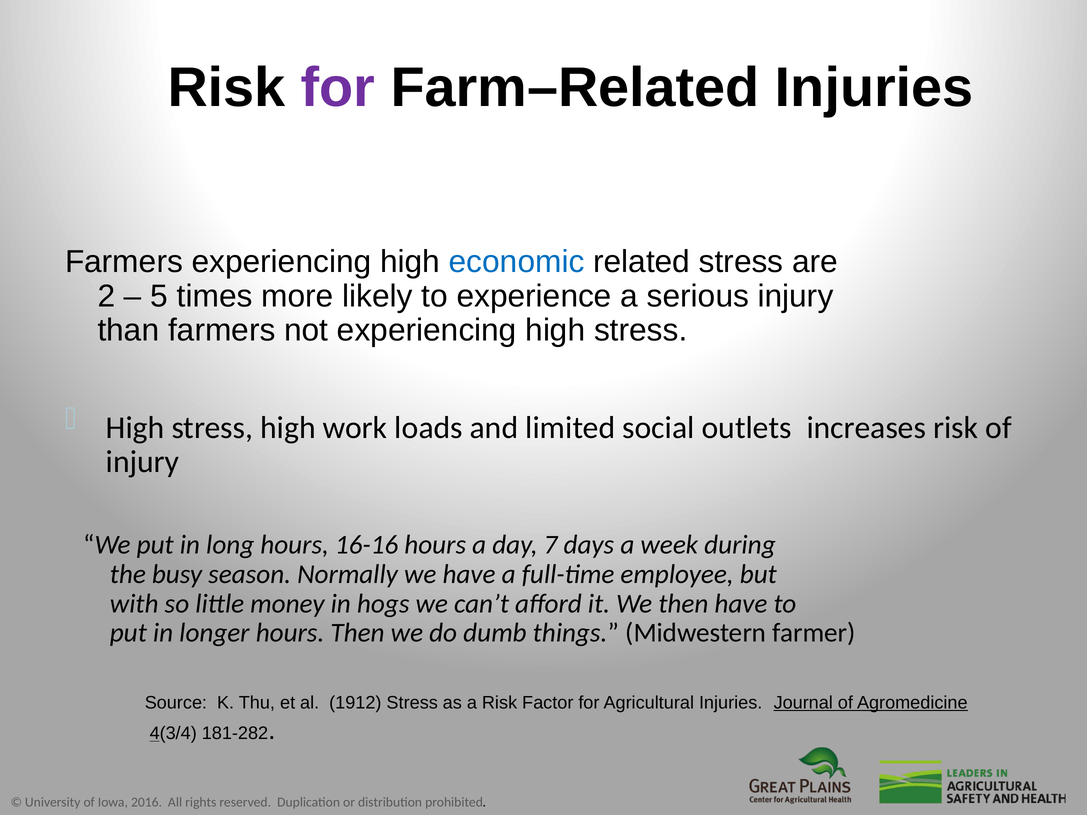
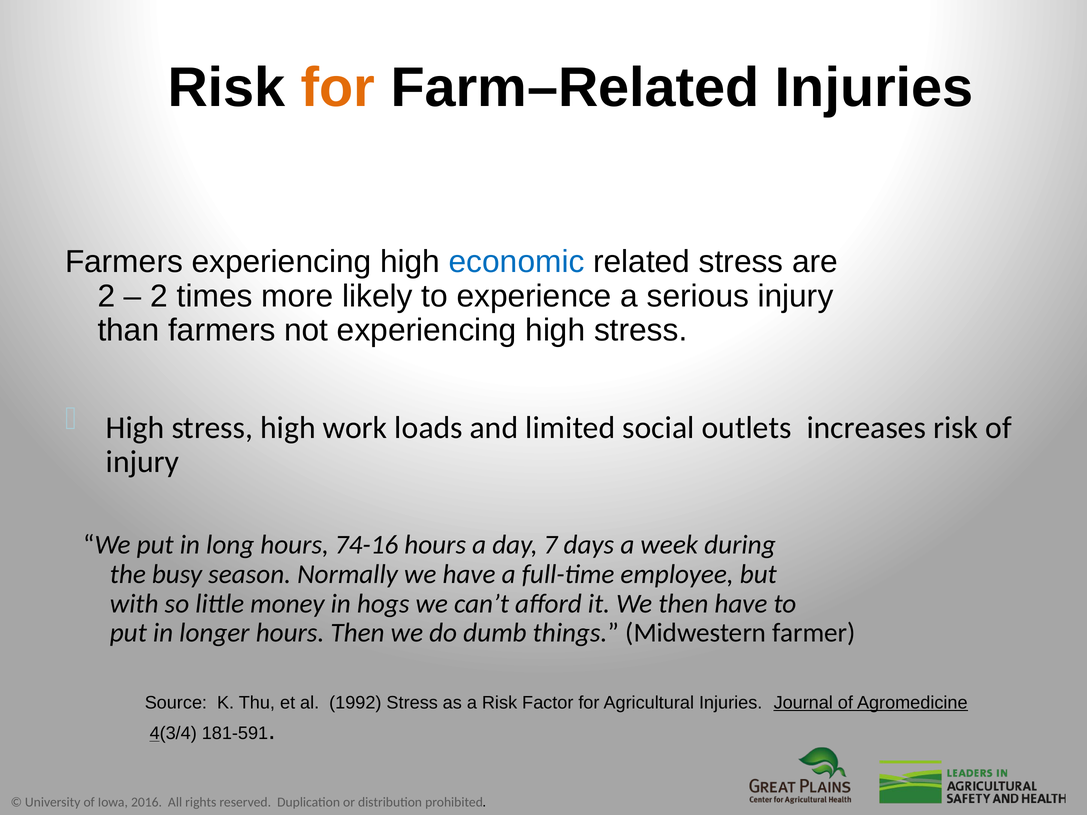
for at (338, 88) colour: purple -> orange
5 at (159, 296): 5 -> 2
16-16: 16-16 -> 74-16
1912: 1912 -> 1992
181-282: 181-282 -> 181-591
